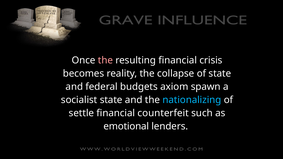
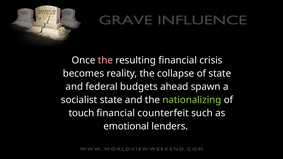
axiom: axiom -> ahead
nationalizing colour: light blue -> light green
settle: settle -> touch
